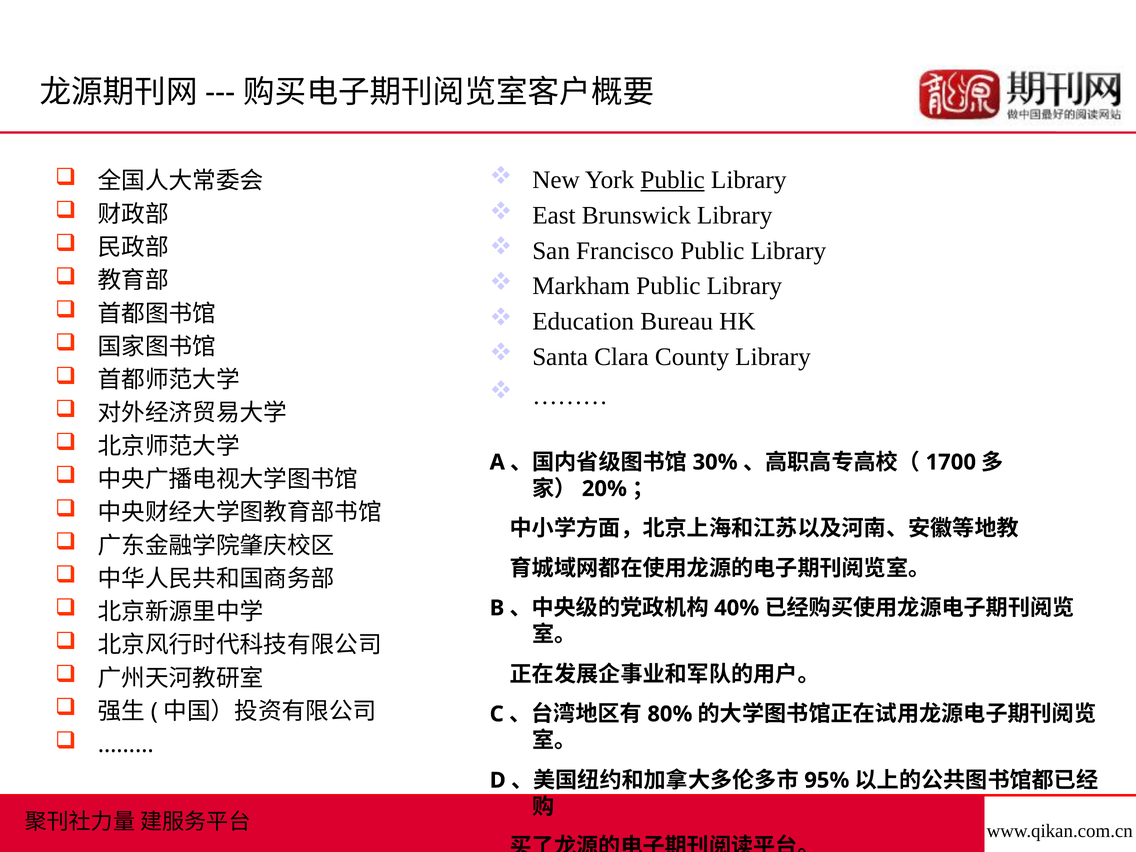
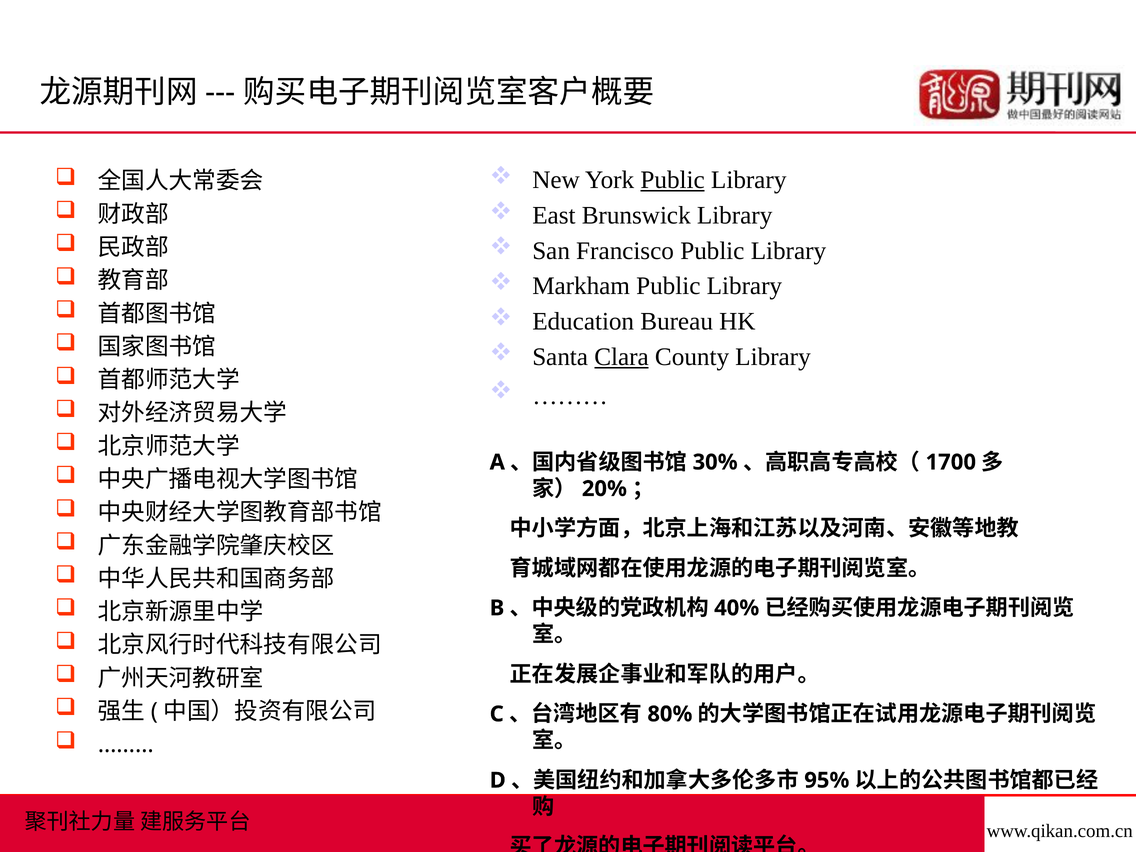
Clara underline: none -> present
